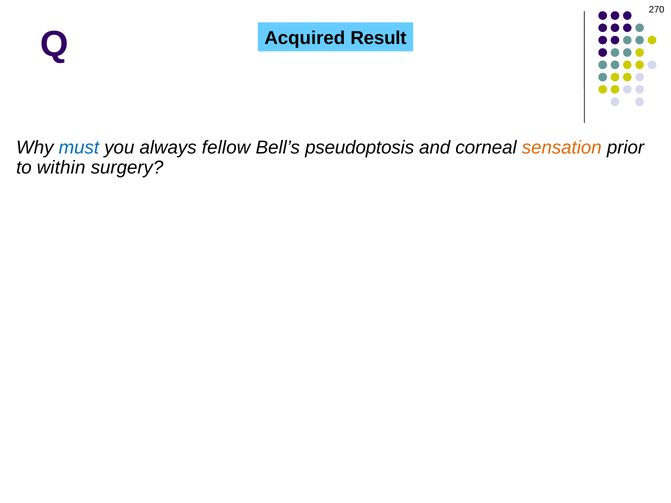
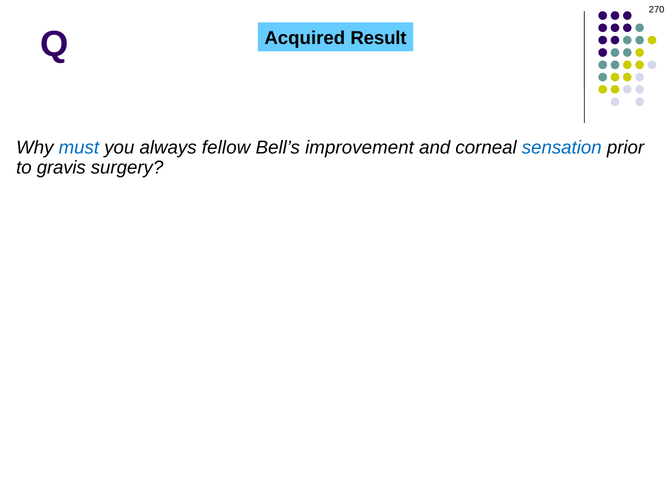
pseudoptosis: pseudoptosis -> improvement
sensation colour: orange -> blue
within: within -> gravis
